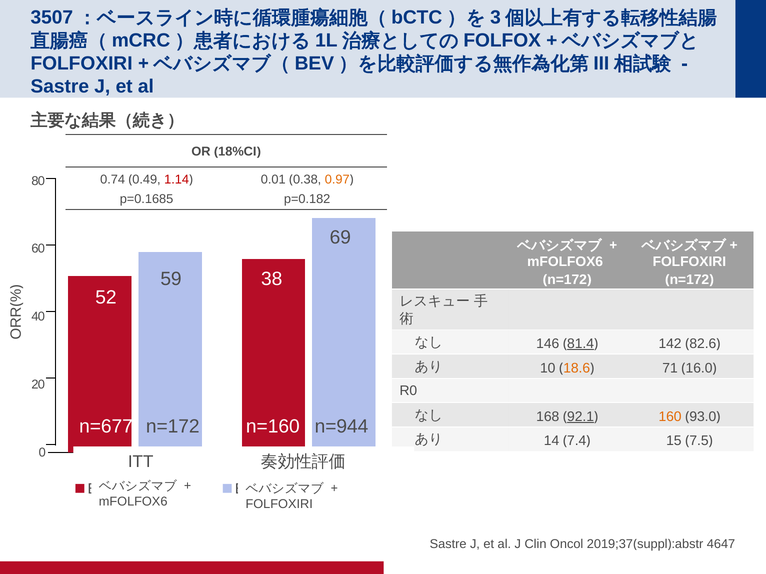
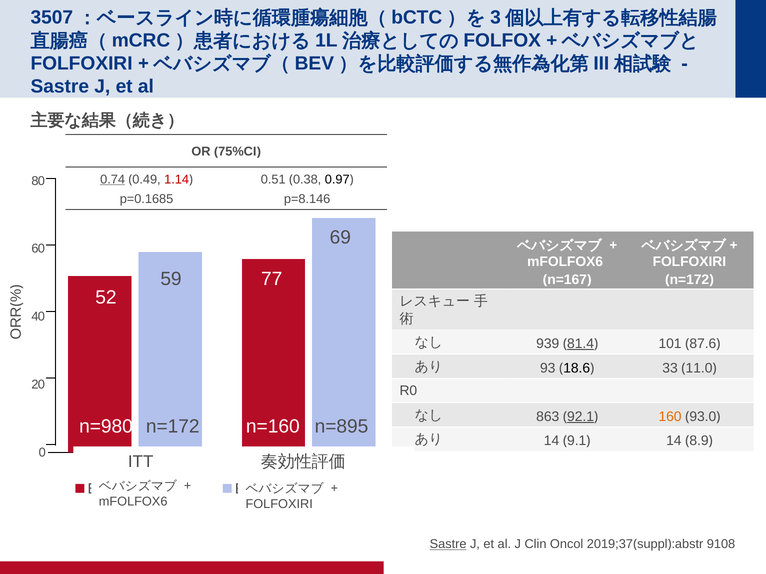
18%CI: 18%CI -> 75%CI
0.74 underline: none -> present
0.01: 0.01 -> 0.51
0.97 colour: orange -> black
p=0.182: p=0.182 -> p=8.146
38: 38 -> 77
n=172 at (567, 280): n=172 -> n=167
146: 146 -> 939
142: 142 -> 101
82.6: 82.6 -> 87.6
10: 10 -> 93
18.6 colour: orange -> black
71: 71 -> 33
16.0: 16.0 -> 11.0
168: 168 -> 863
n=677: n=677 -> n=980
n=944: n=944 -> n=895
7.4: 7.4 -> 9.1
15 at (674, 441): 15 -> 14
7.5: 7.5 -> 8.9
Sastre at (448, 545) underline: none -> present
4647: 4647 -> 9108
